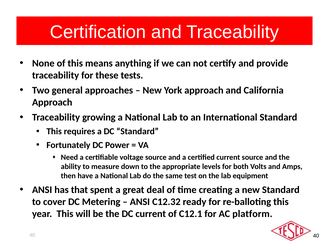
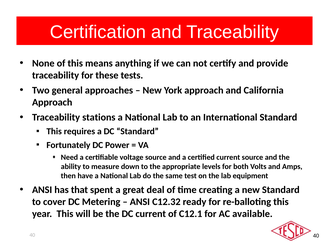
growing: growing -> stations
platform: platform -> available
